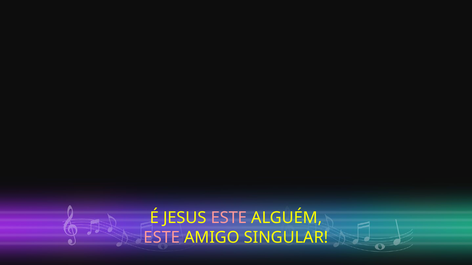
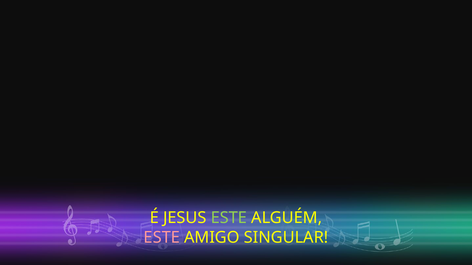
ESTE at (229, 218) colour: pink -> light green
